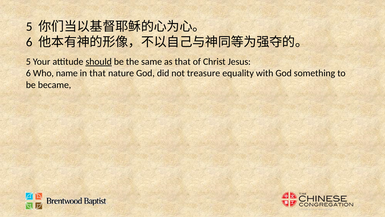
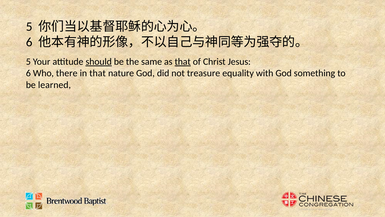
that at (183, 62) underline: none -> present
name: name -> there
became: became -> learned
